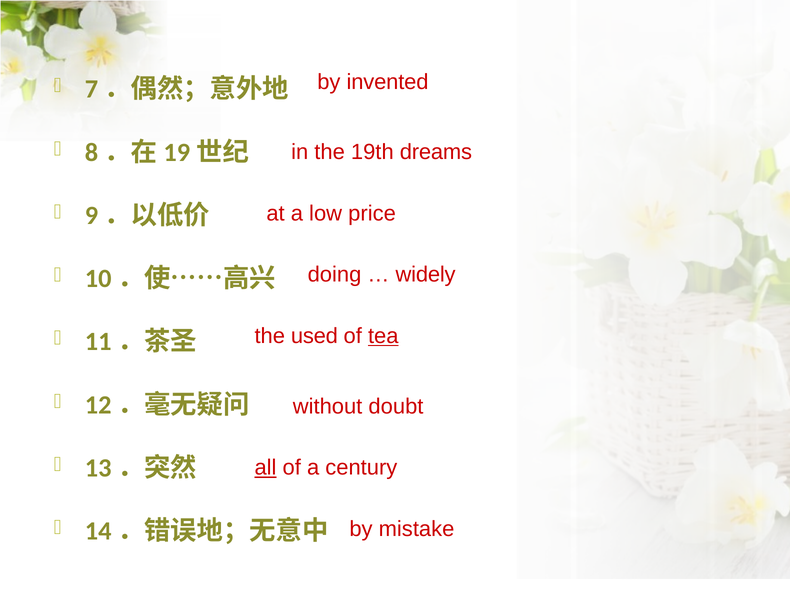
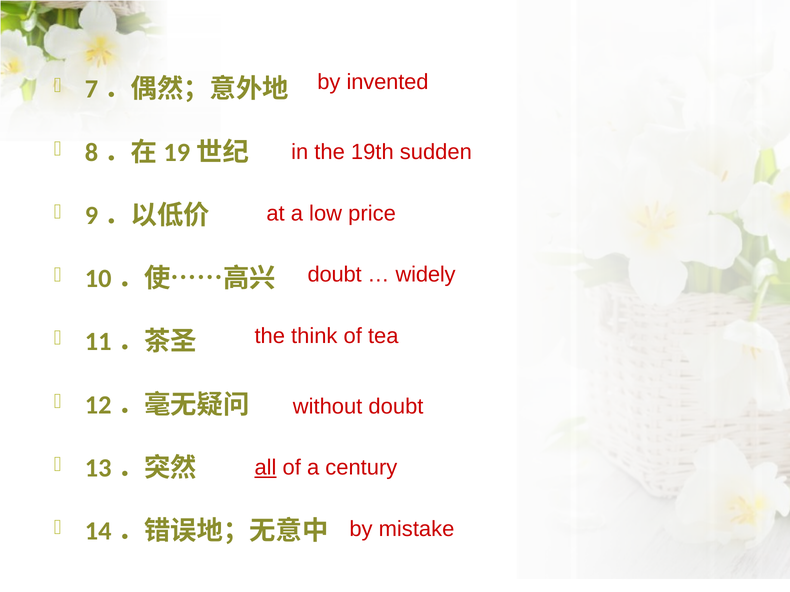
dreams: dreams -> sudden
doing at (335, 275): doing -> doubt
used: used -> think
tea underline: present -> none
